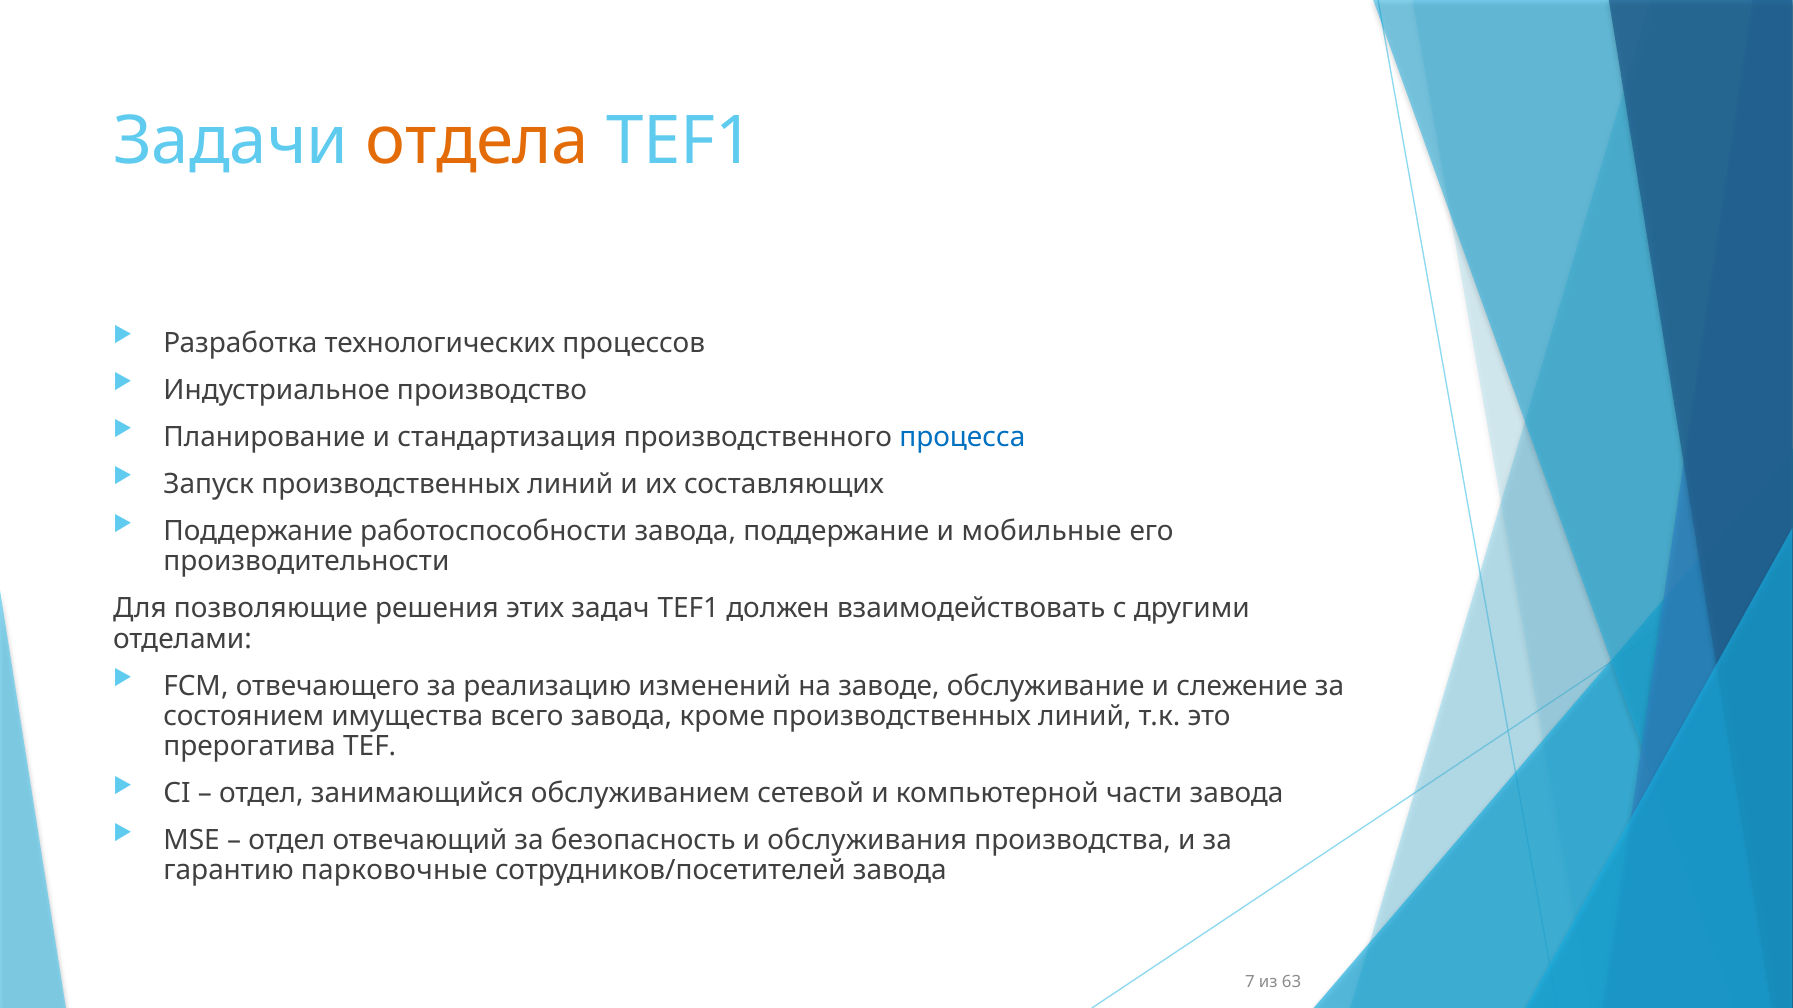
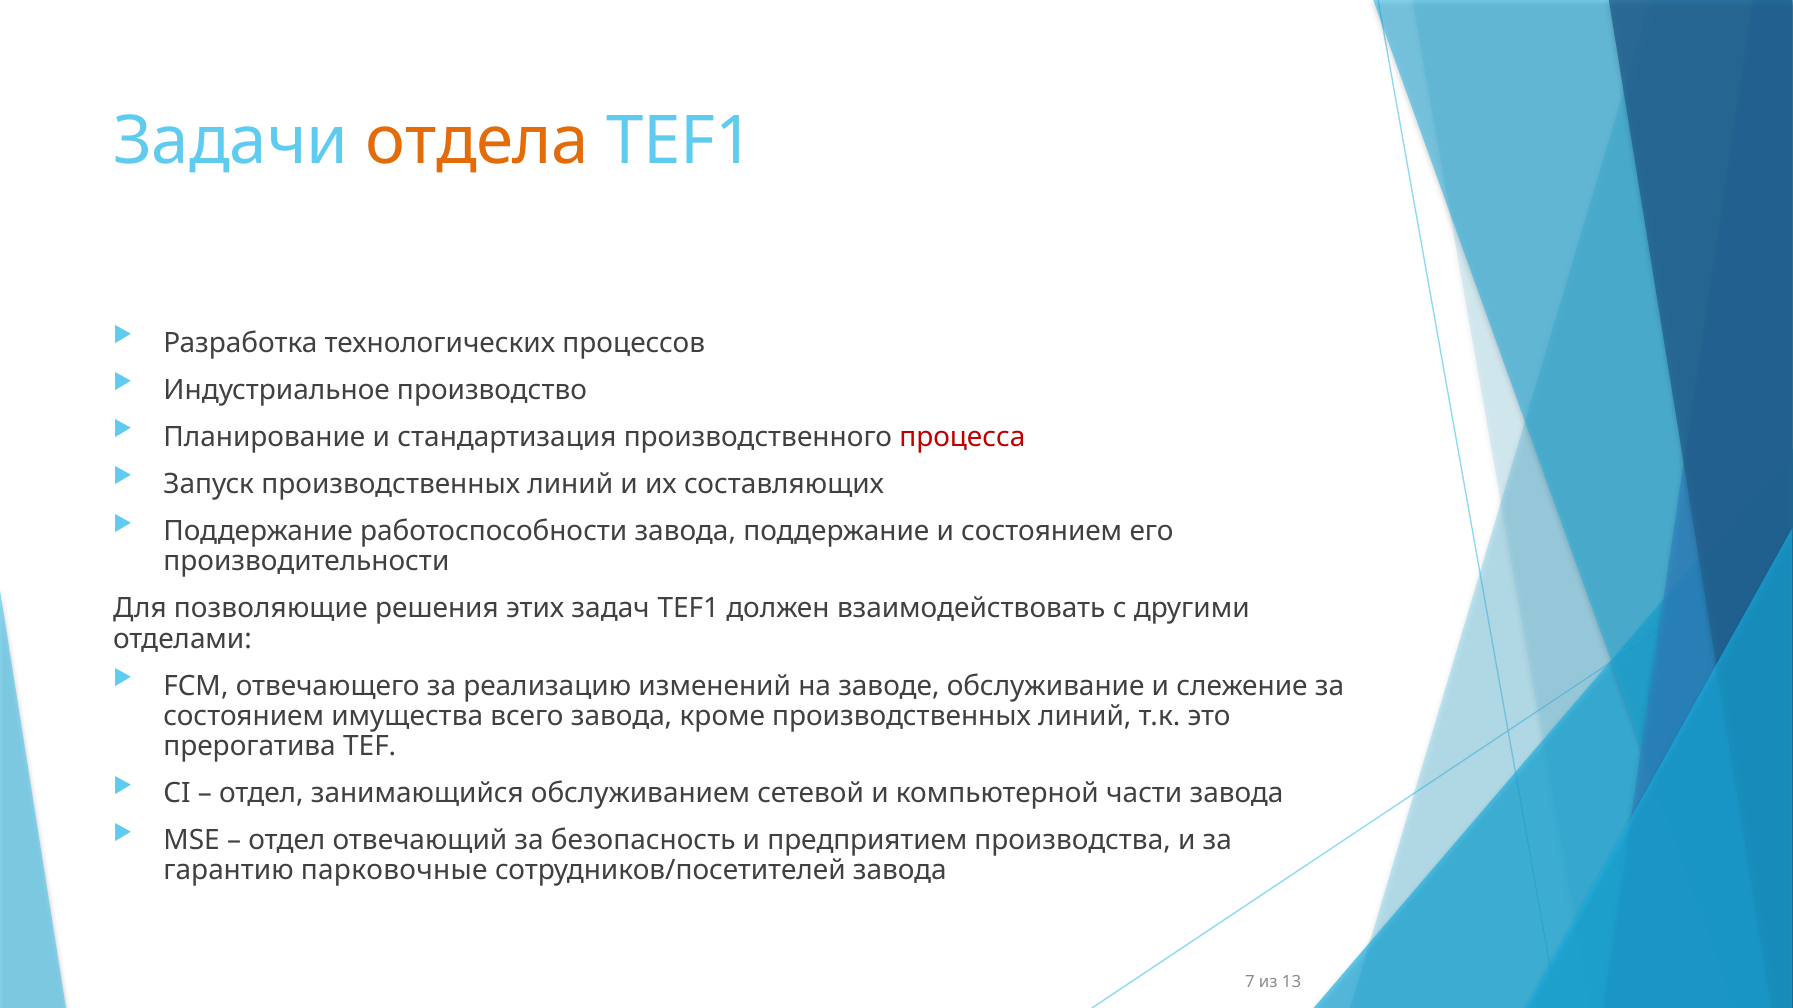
процесса colour: blue -> red
и мобильные: мобильные -> состоянием
обслуживания: обслуживания -> предприятием
63: 63 -> 13
